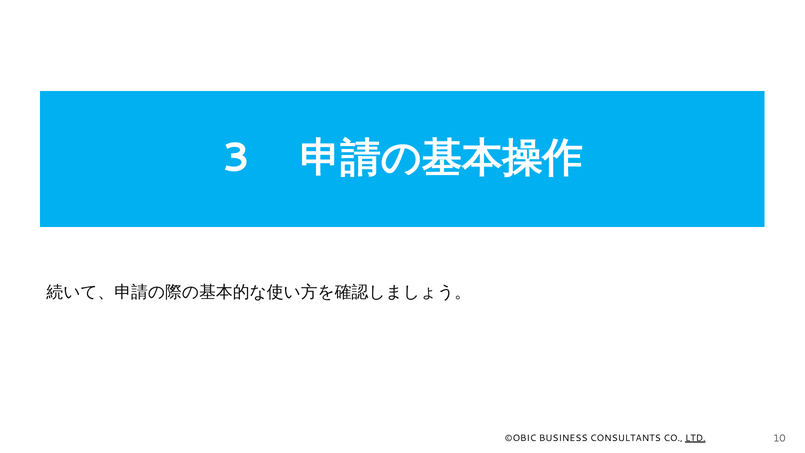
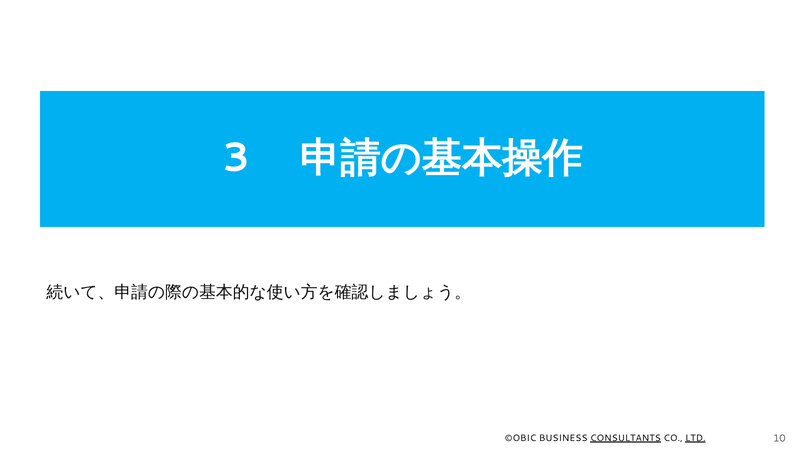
CONSULTANTS underline: none -> present
